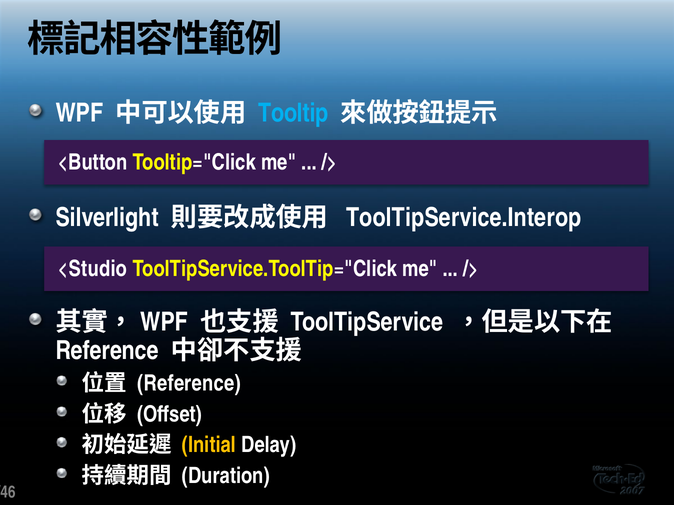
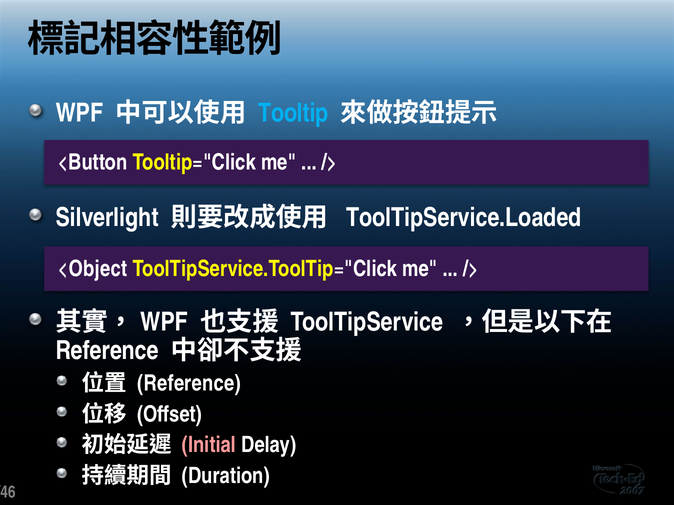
ToolTipService.Interop: ToolTipService.Interop -> ToolTipService.Loaded
<Studio: <Studio -> <Object
Initial colour: yellow -> pink
